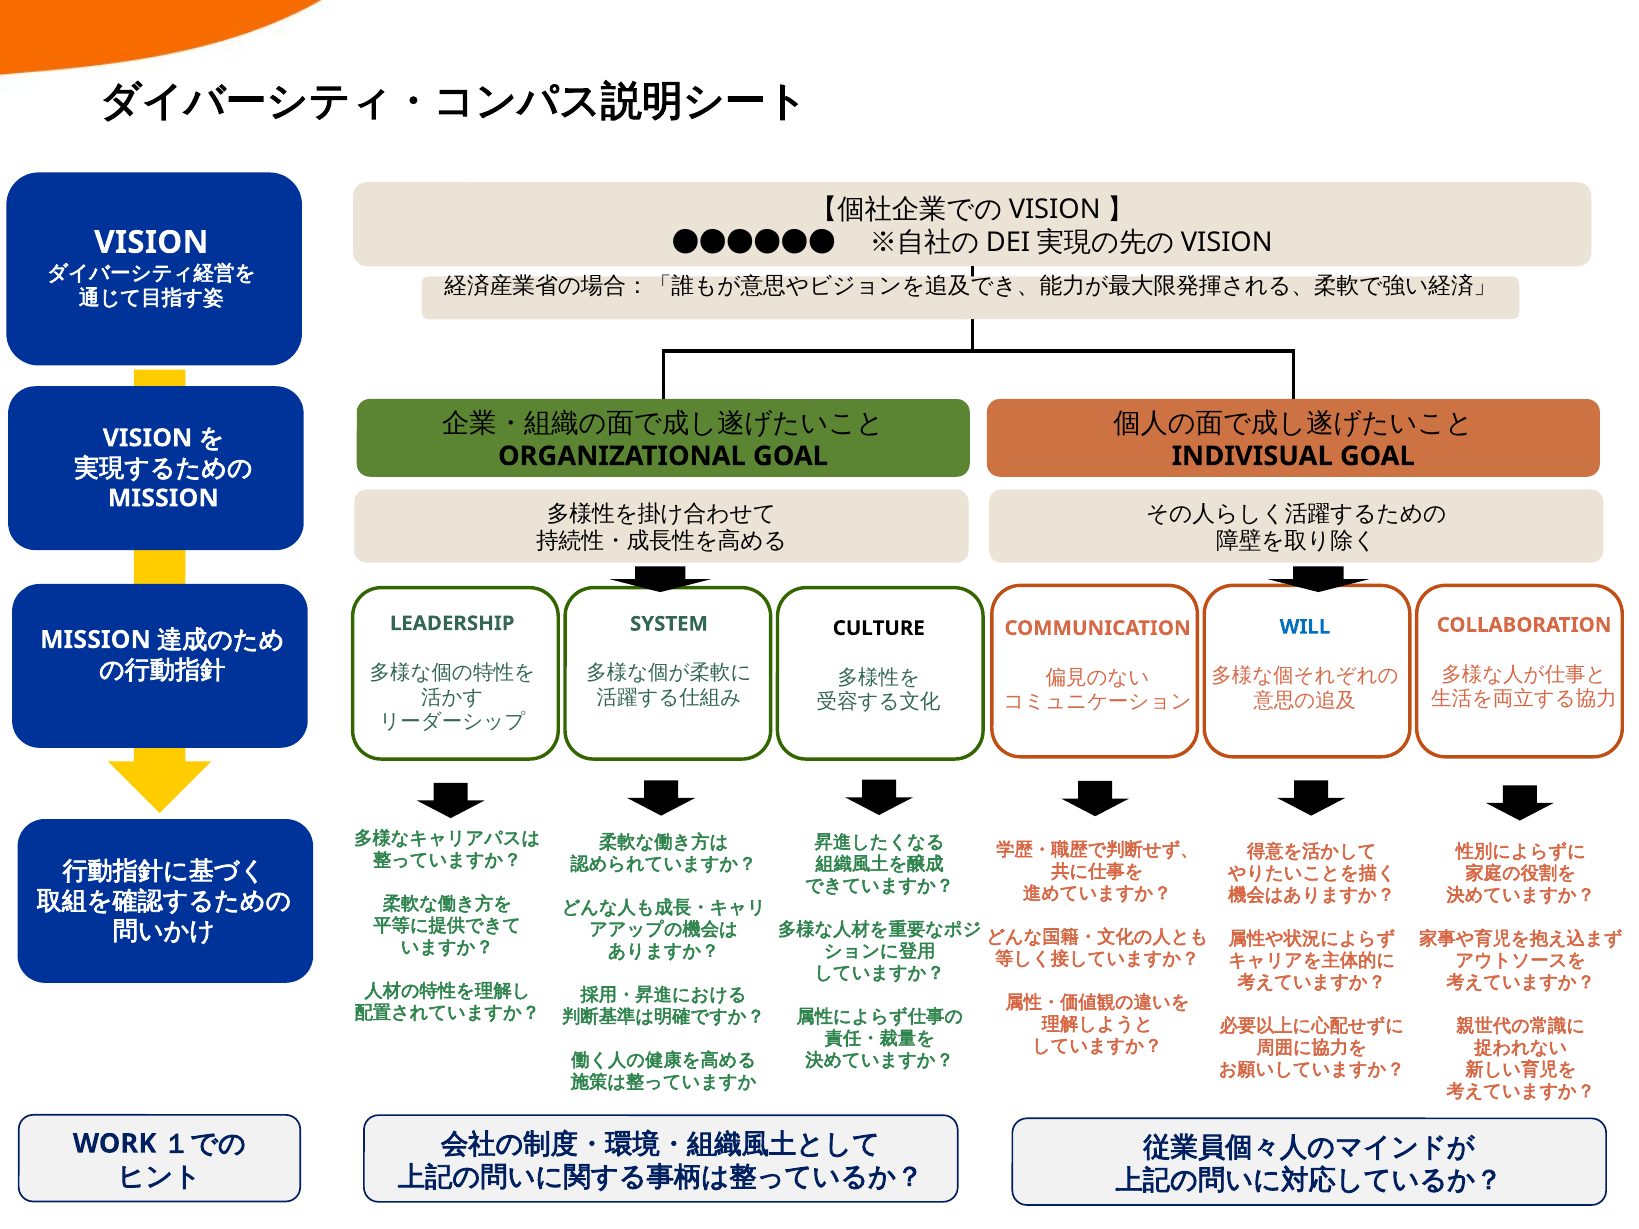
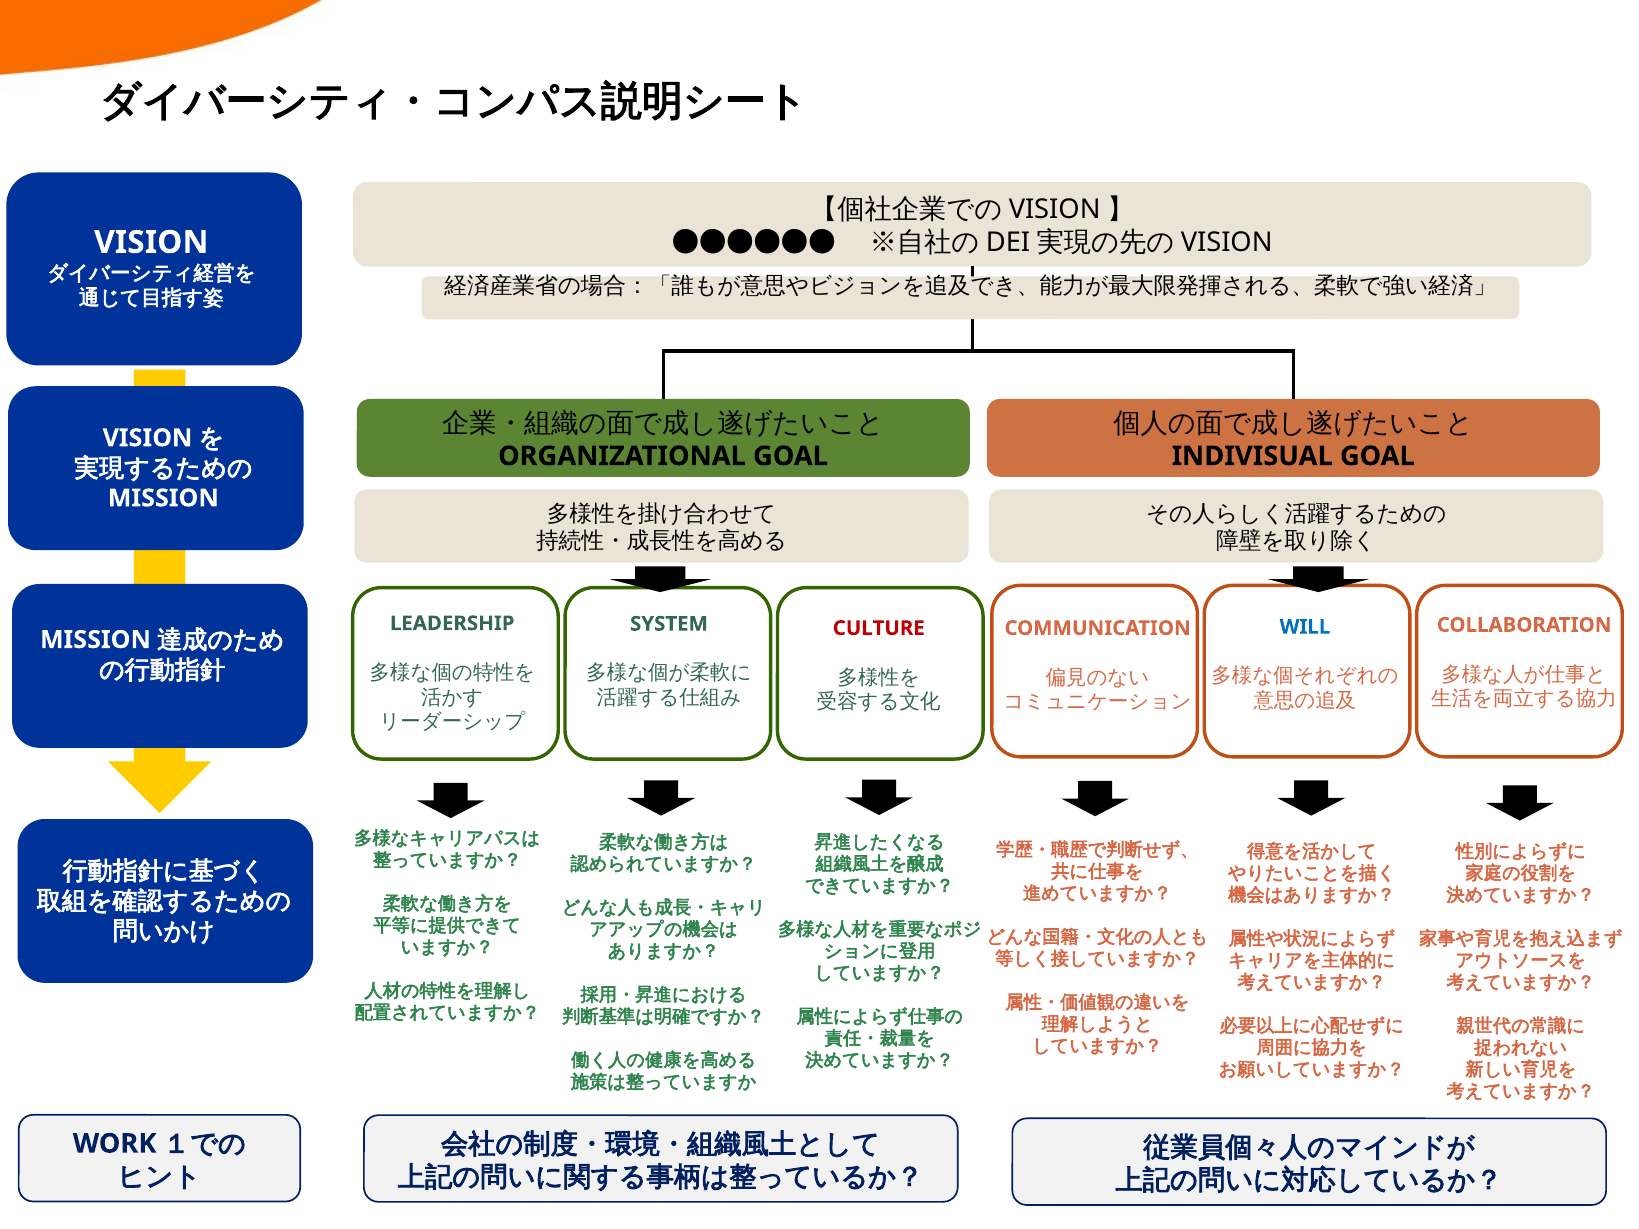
CULTURE colour: black -> red
